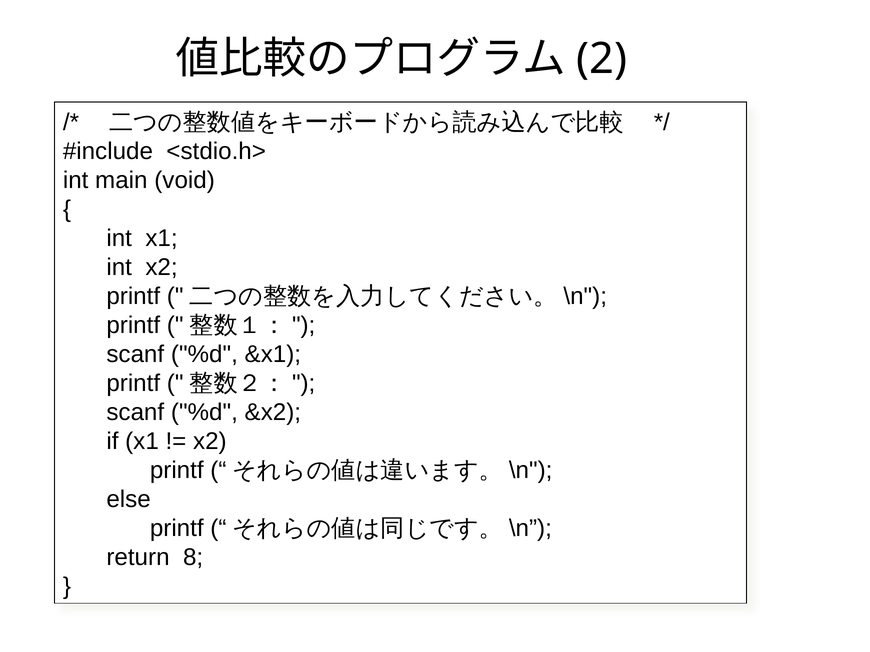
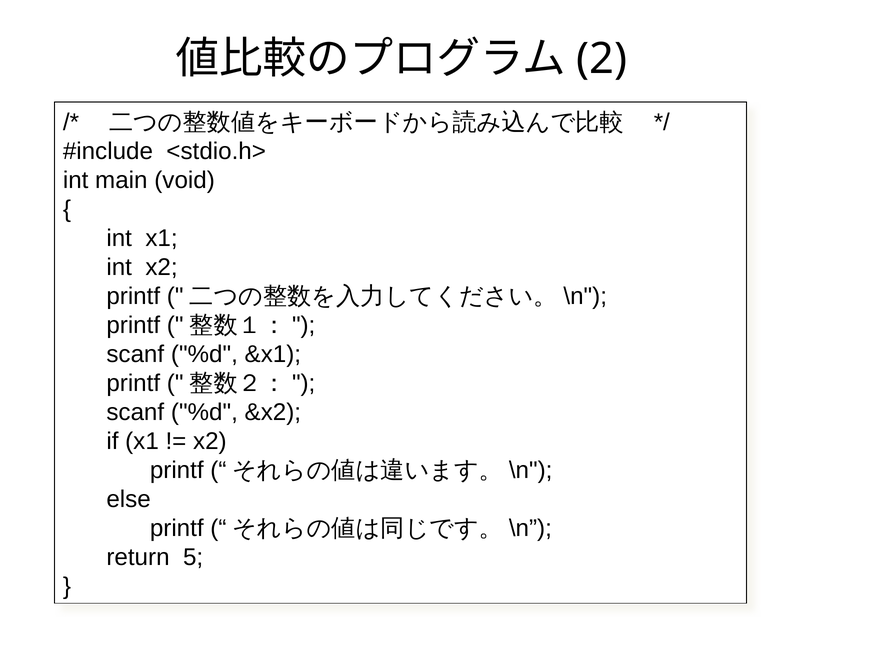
8: 8 -> 5
